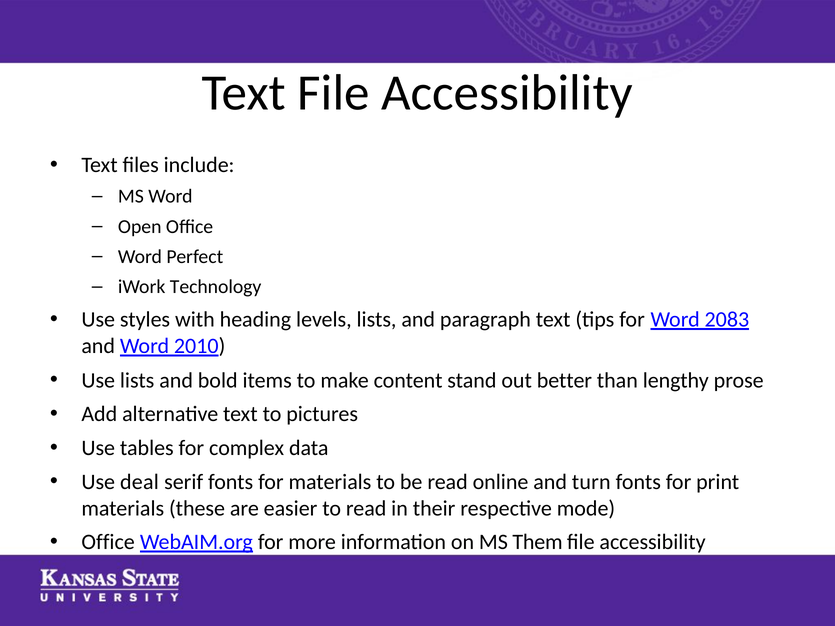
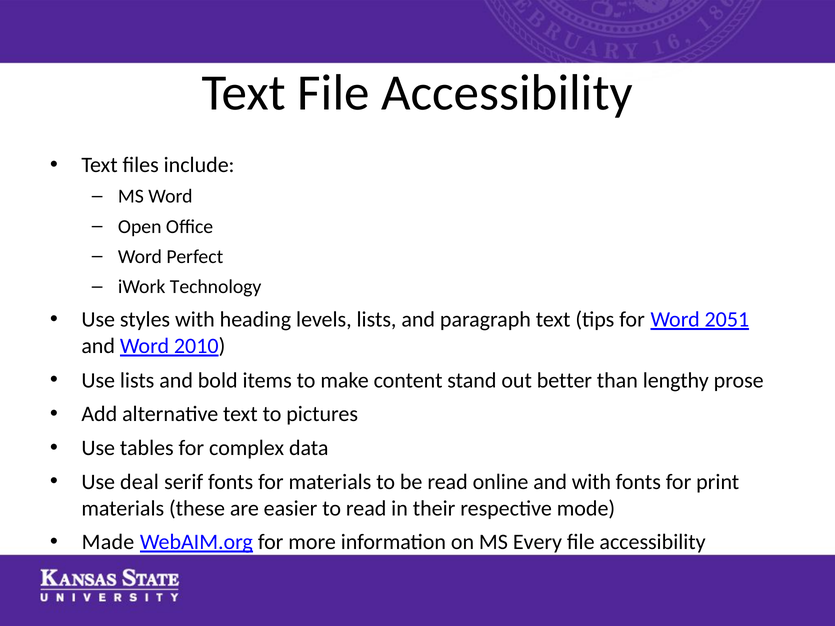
2083: 2083 -> 2051
and turn: turn -> with
Office at (108, 542): Office -> Made
Them: Them -> Every
